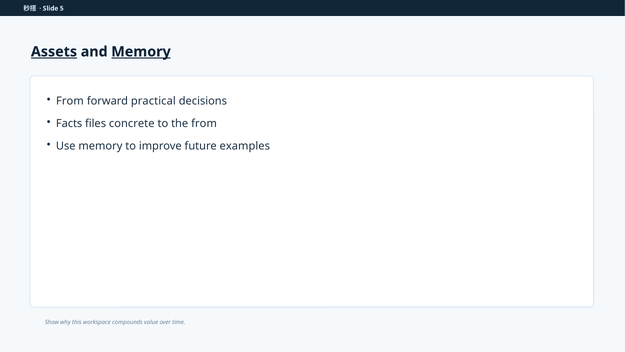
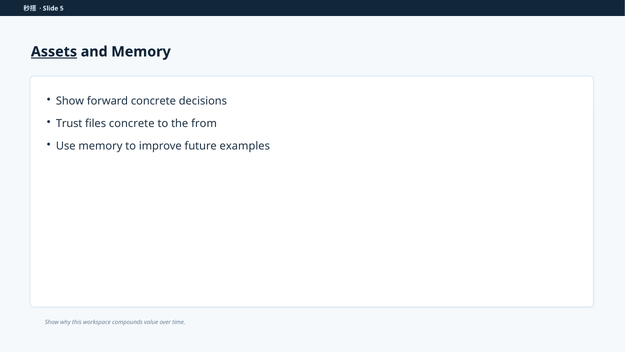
Memory at (141, 52) underline: present -> none
From at (70, 101): From -> Show
forward practical: practical -> concrete
Facts: Facts -> Trust
